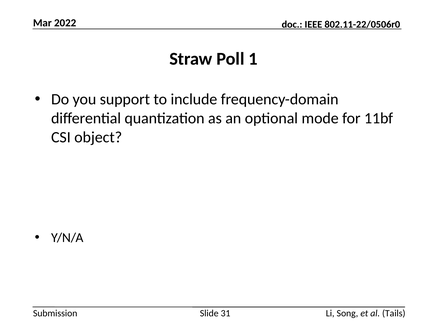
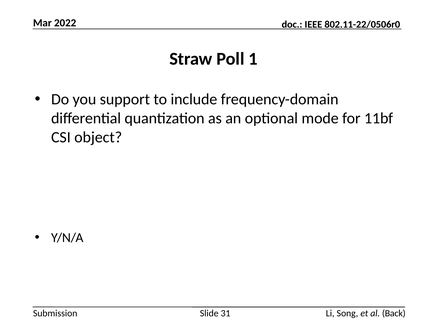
Tails: Tails -> Back
